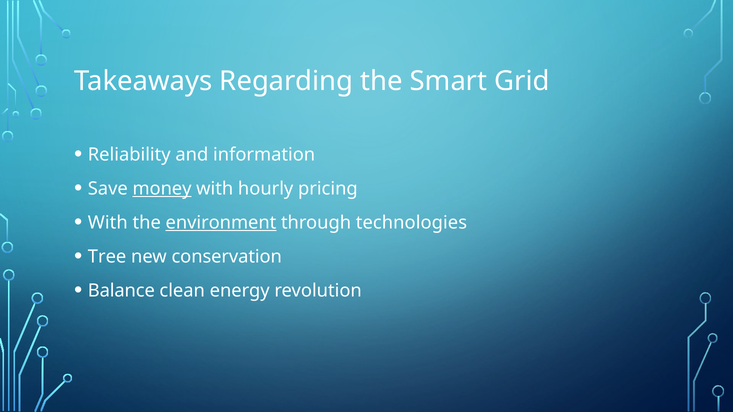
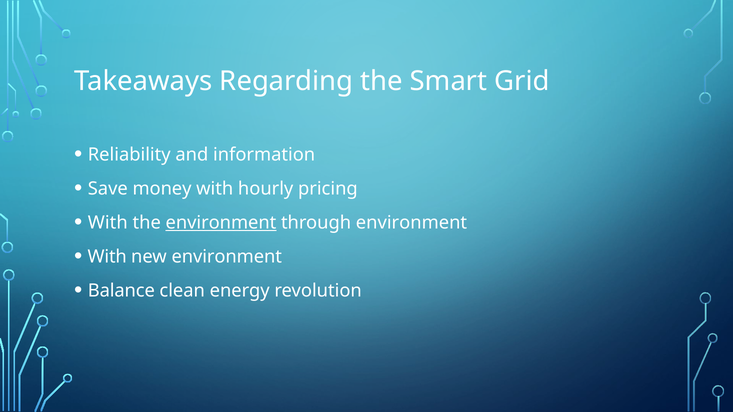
money underline: present -> none
through technologies: technologies -> environment
Tree at (107, 257): Tree -> With
new conservation: conservation -> environment
